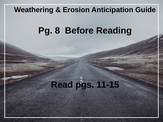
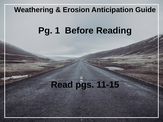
8: 8 -> 1
